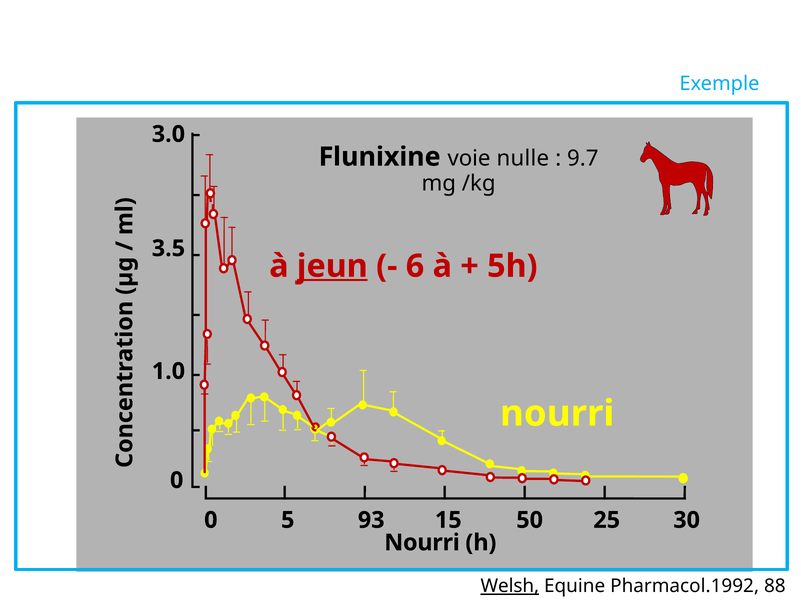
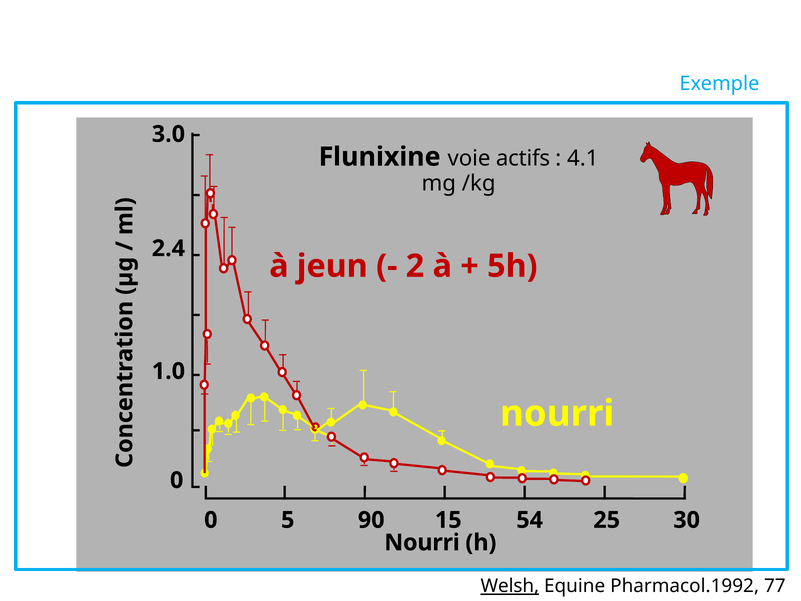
nulle: nulle -> actifs
9.7: 9.7 -> 4.1
3.5: 3.5 -> 2.4
jeun underline: present -> none
6: 6 -> 2
93: 93 -> 90
50: 50 -> 54
88: 88 -> 77
